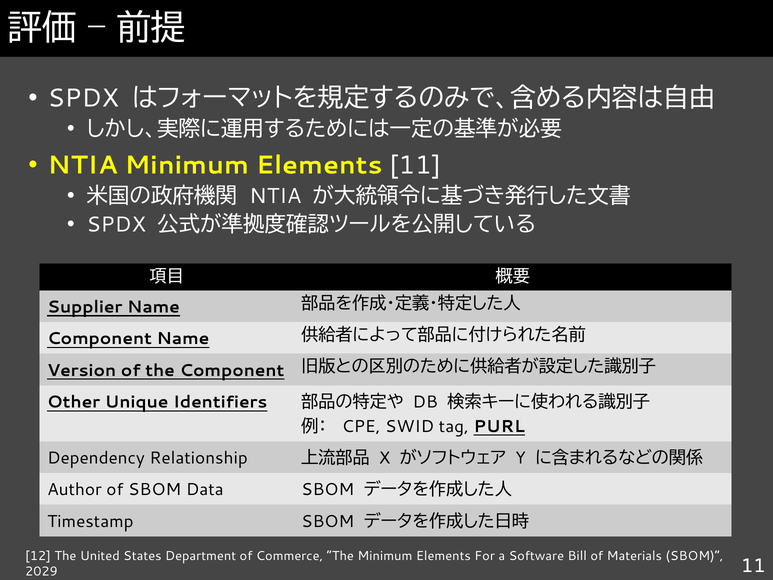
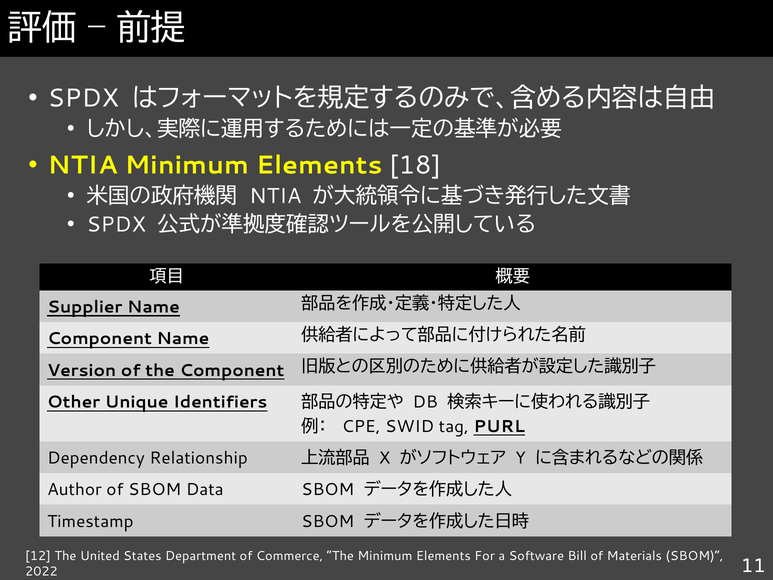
Elements 11: 11 -> 18
2029: 2029 -> 2022
